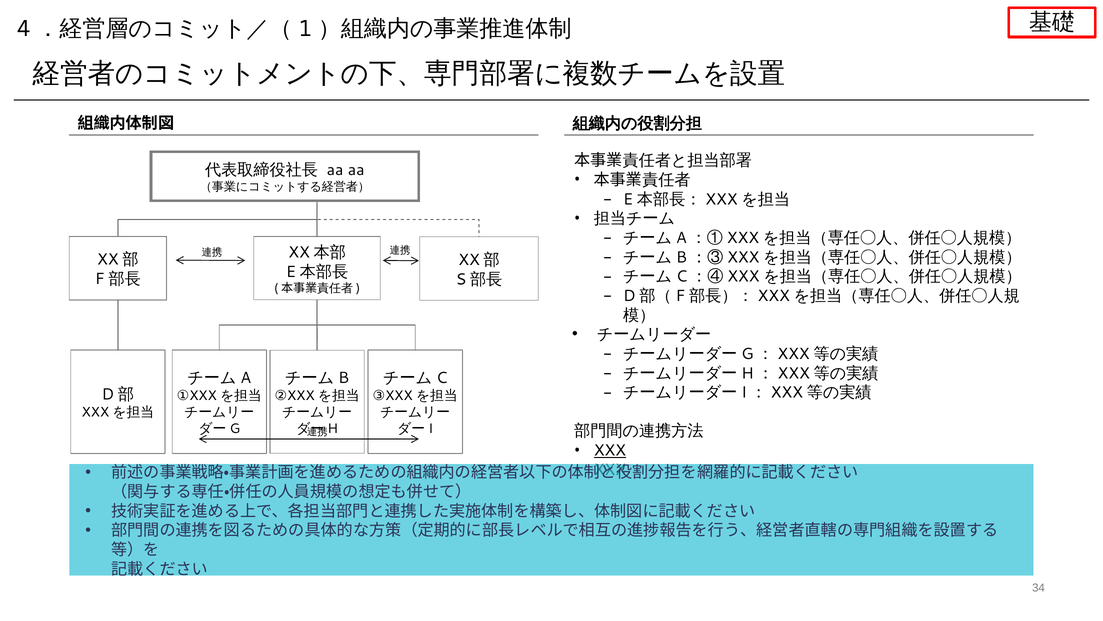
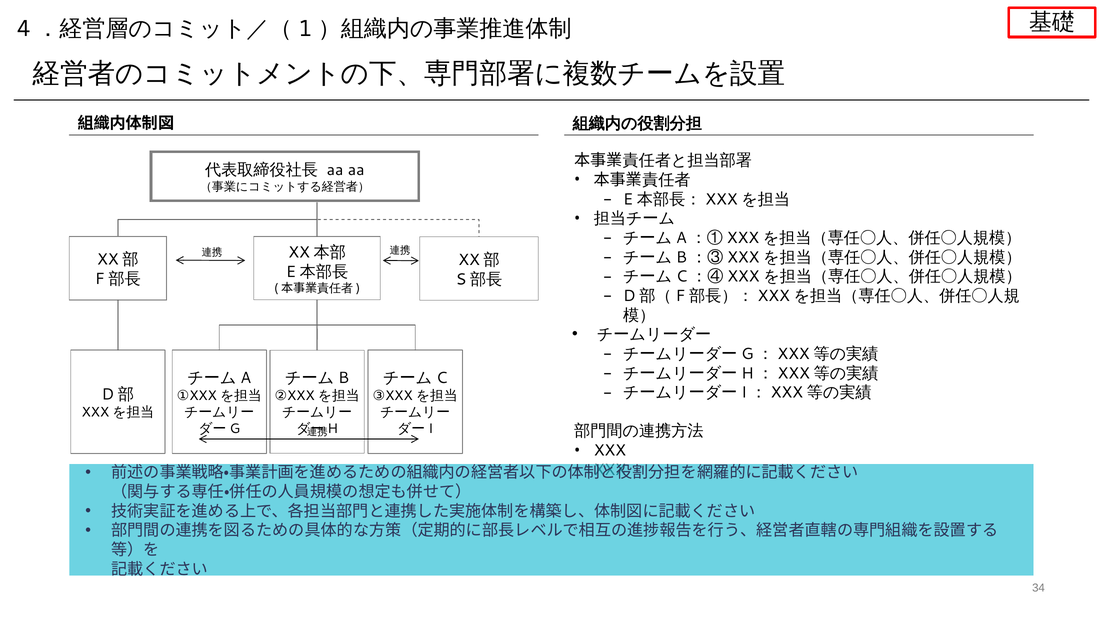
XXX at (610, 450) underline: present -> none
